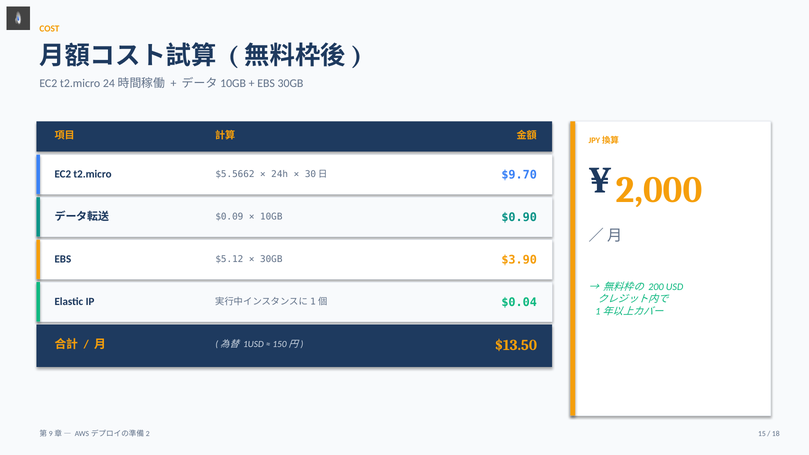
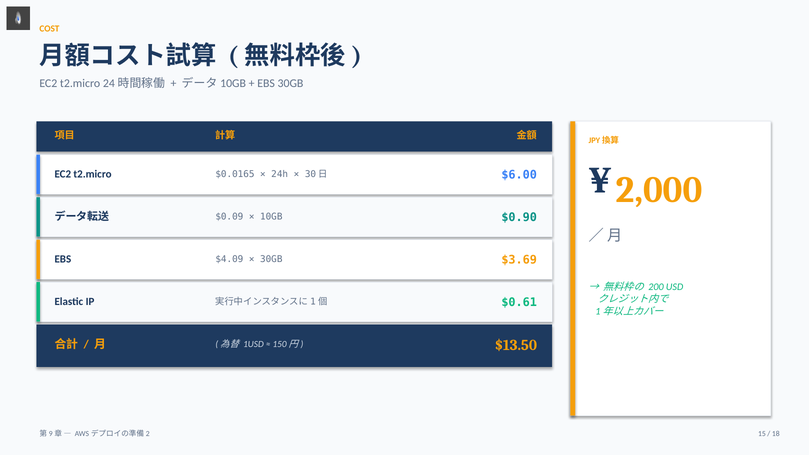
$5.5662: $5.5662 -> $0.0165
$9.70: $9.70 -> $6.00
$5.12: $5.12 -> $4.09
$3.90: $3.90 -> $3.69
$0.04: $0.04 -> $0.61
